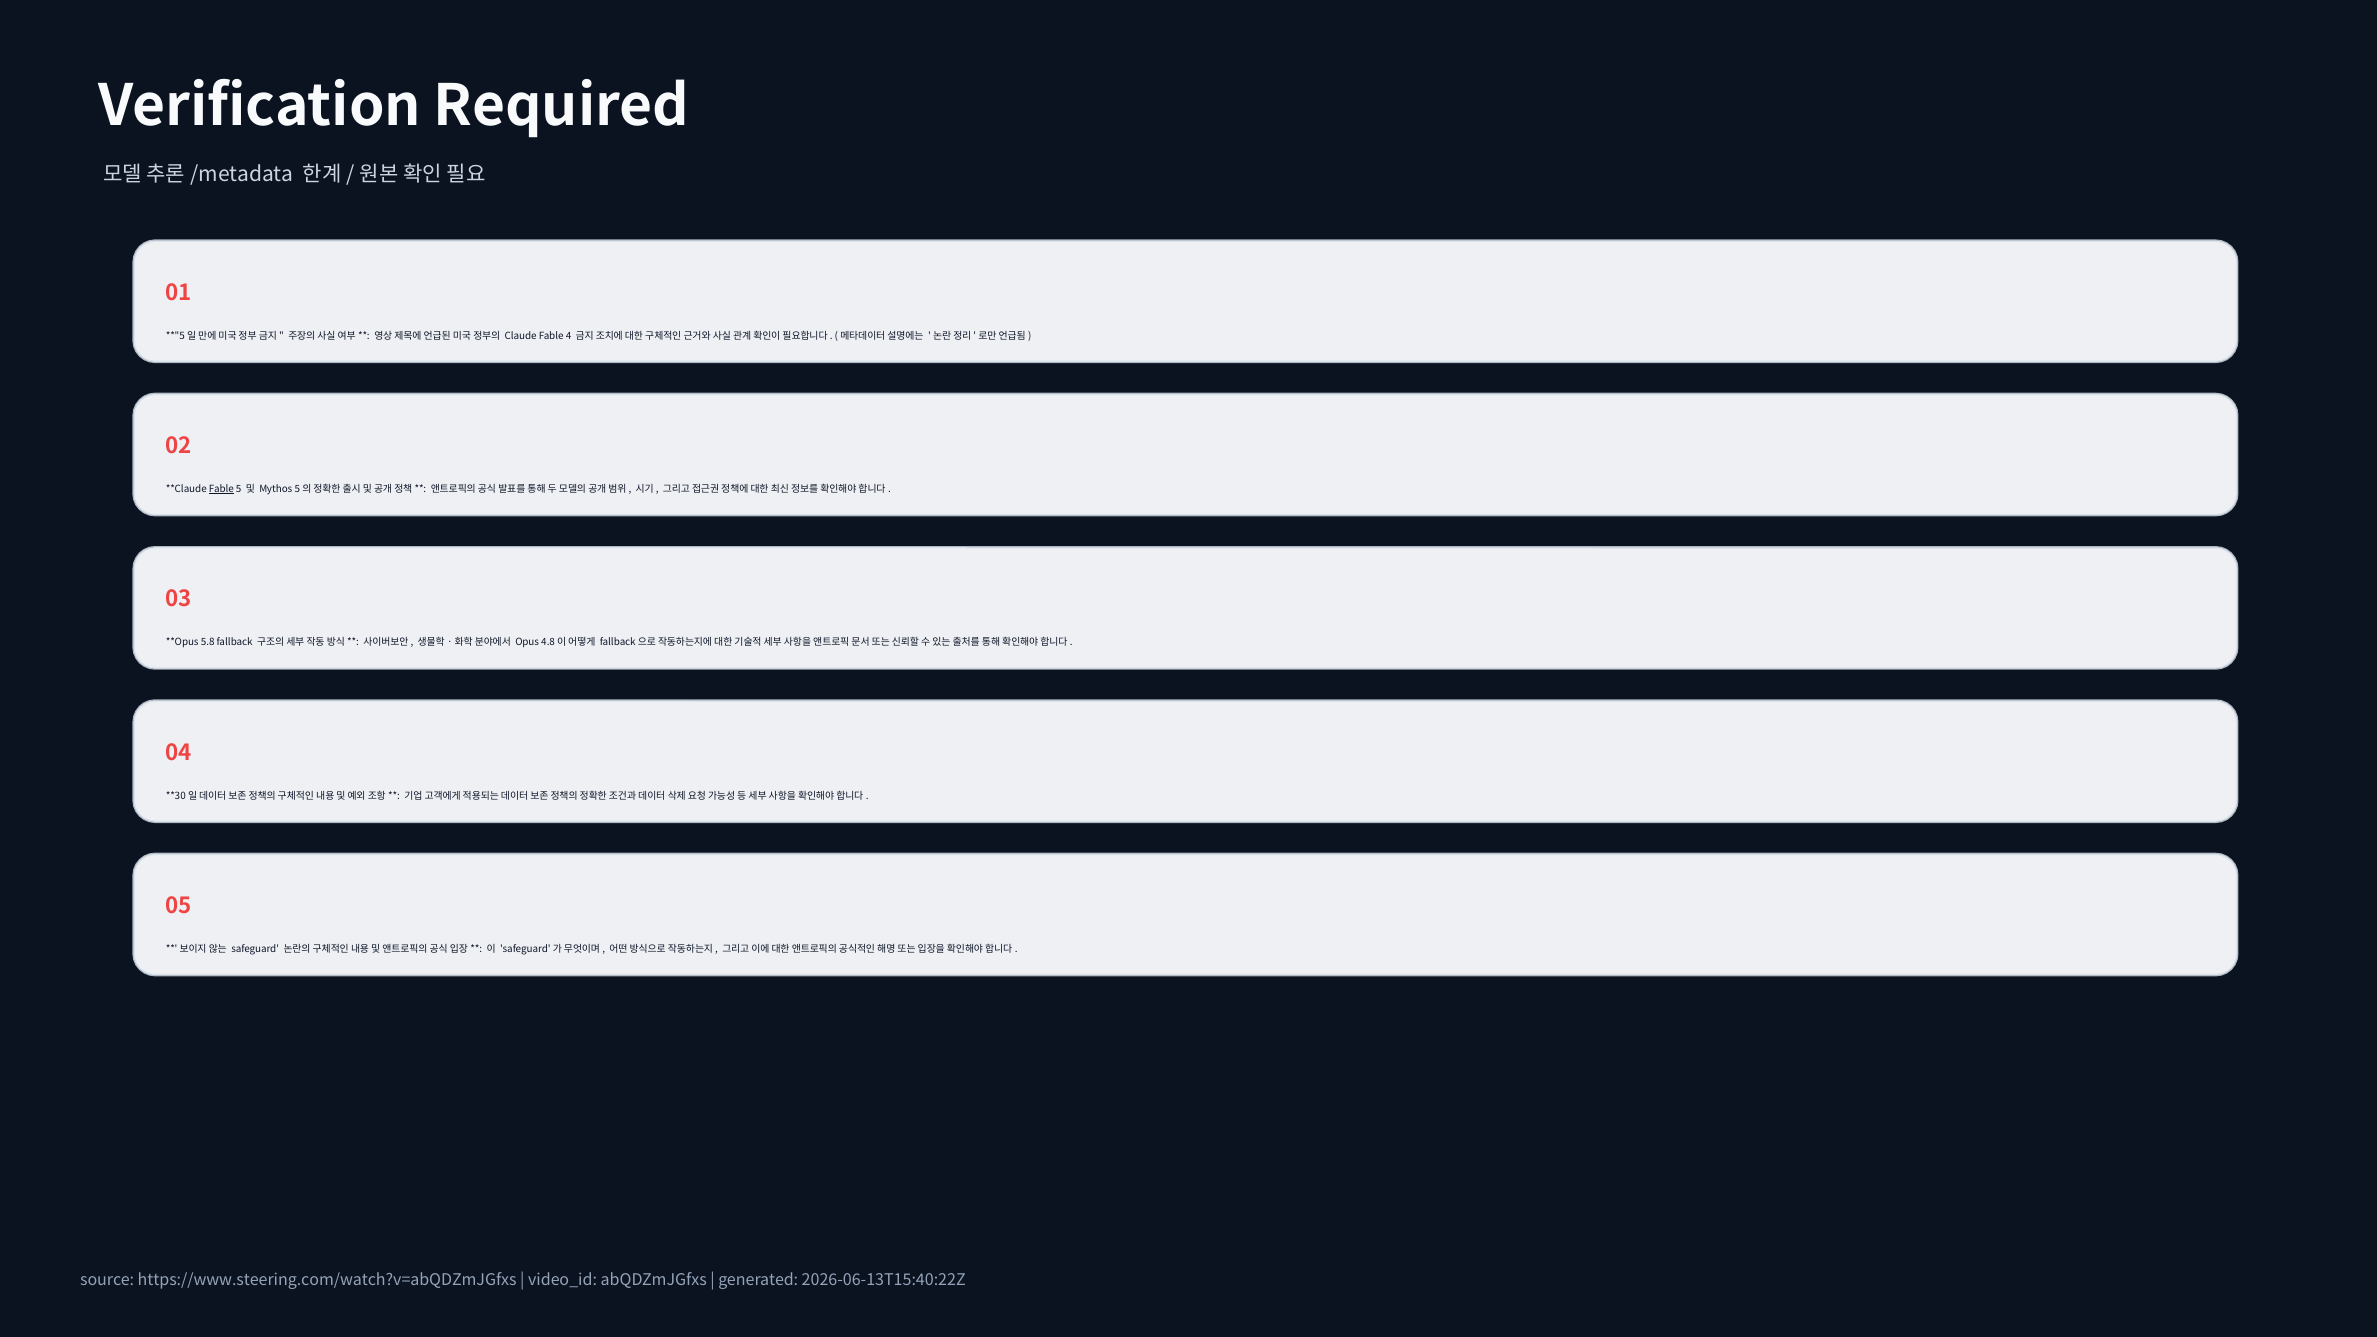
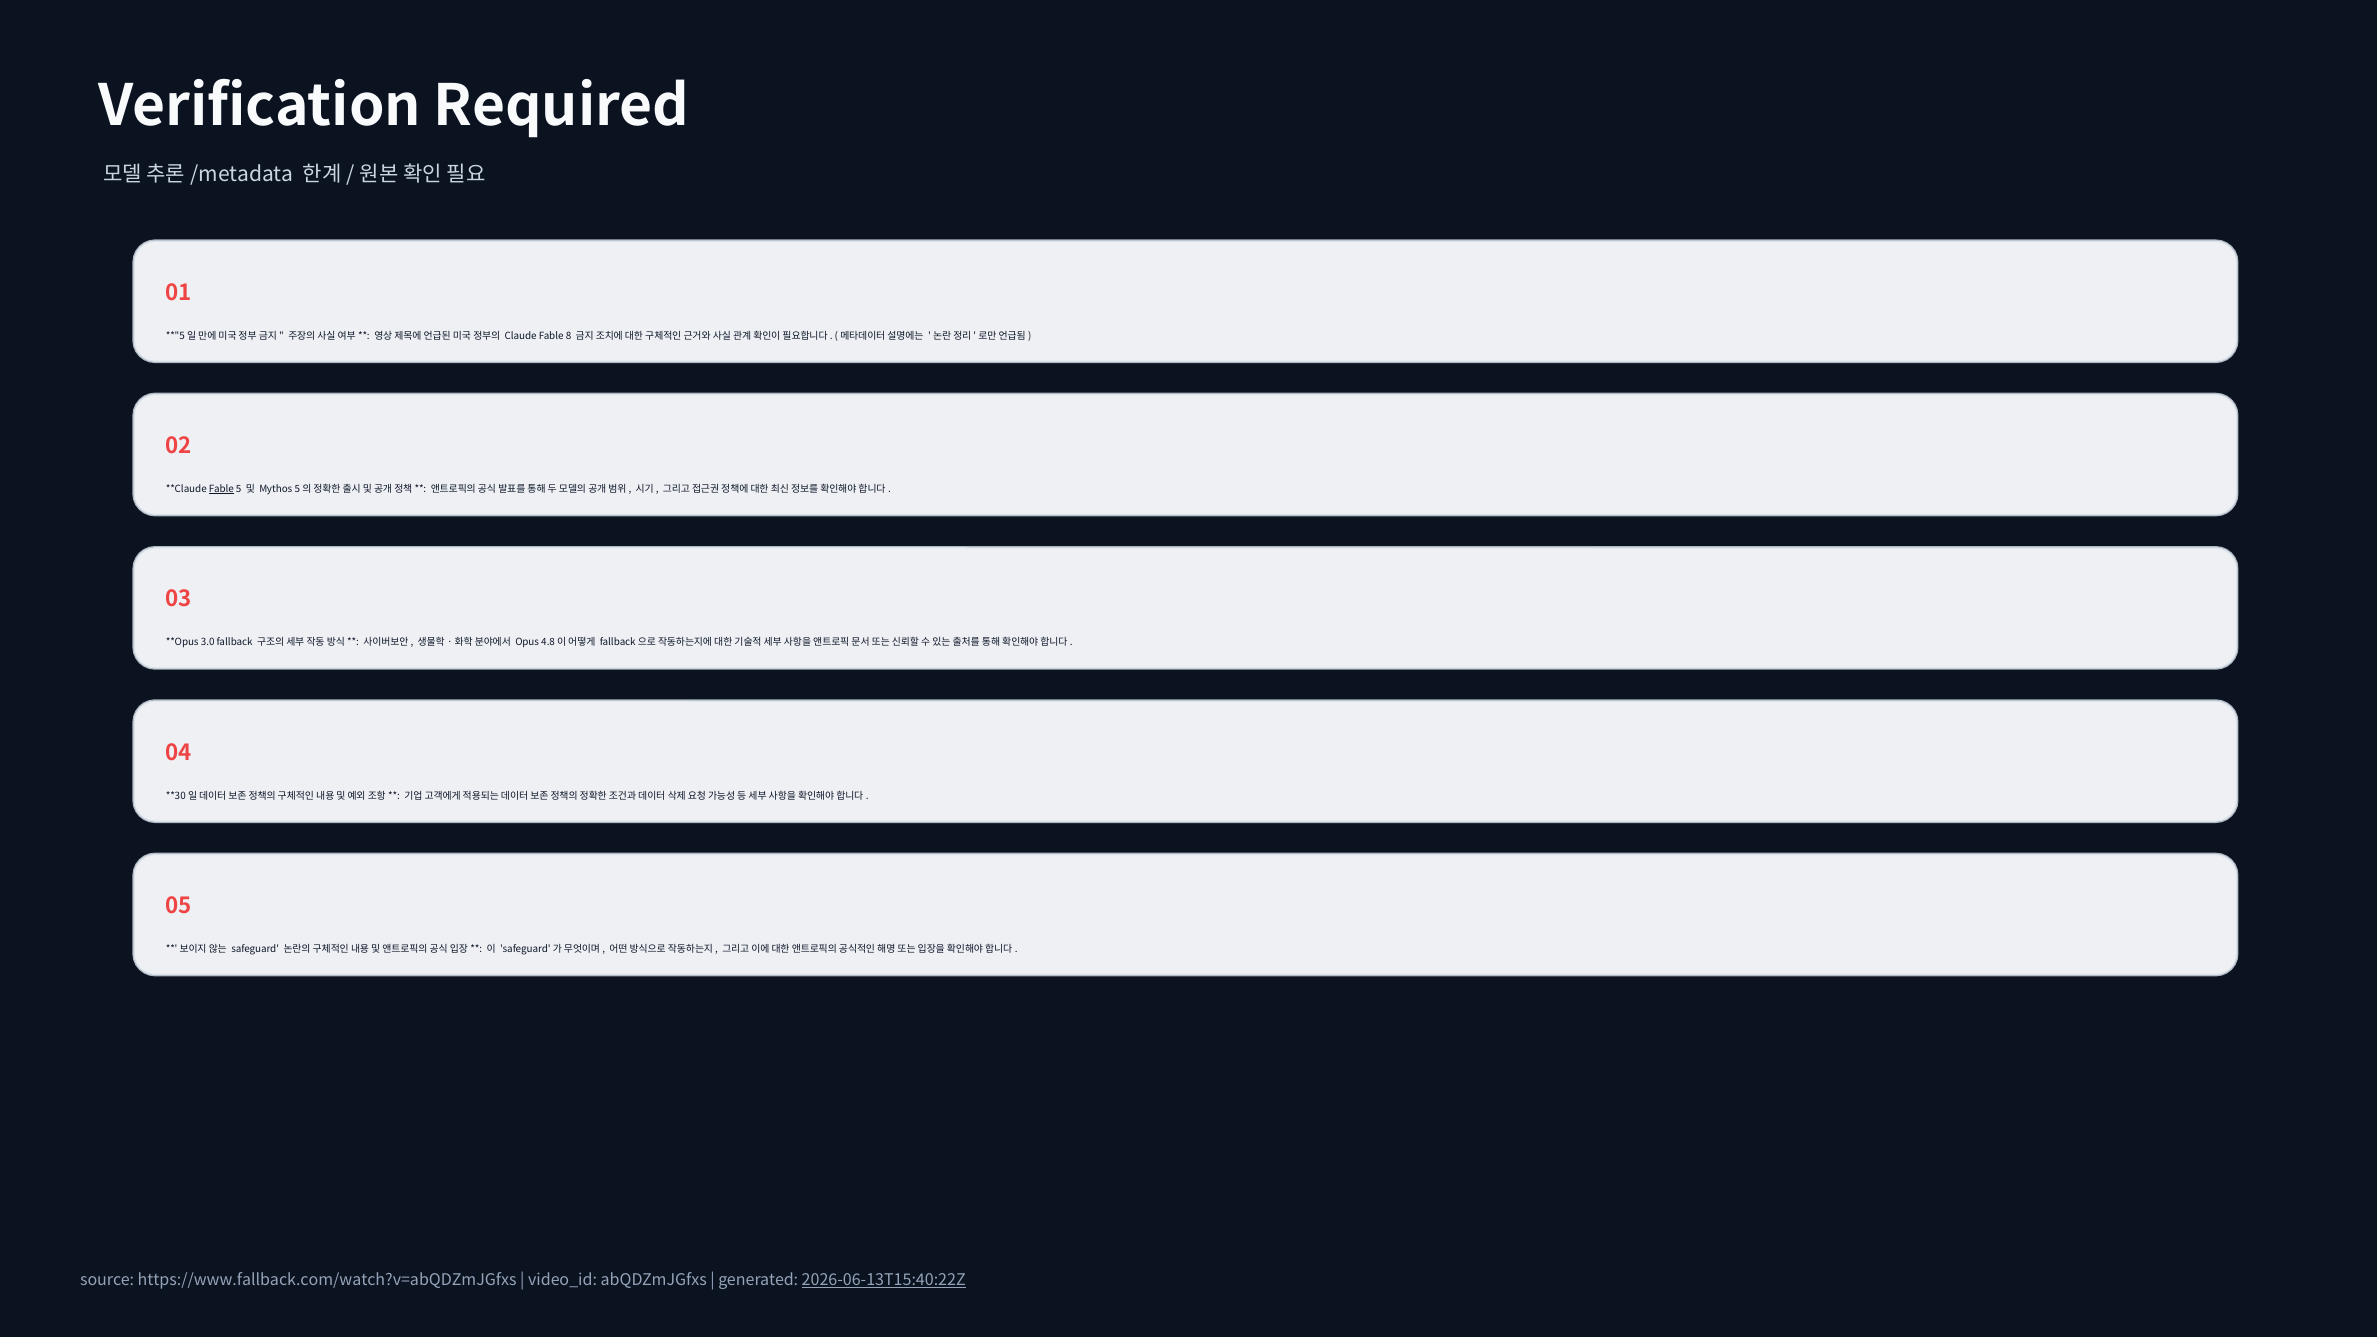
4: 4 -> 8
5.8: 5.8 -> 3.0
https://www.steering.com/watch?v=abQDZmJGfxs: https://www.steering.com/watch?v=abQDZmJGfxs -> https://www.fallback.com/watch?v=abQDZmJGfxs
2026-06-13T15:40:22Z underline: none -> present
